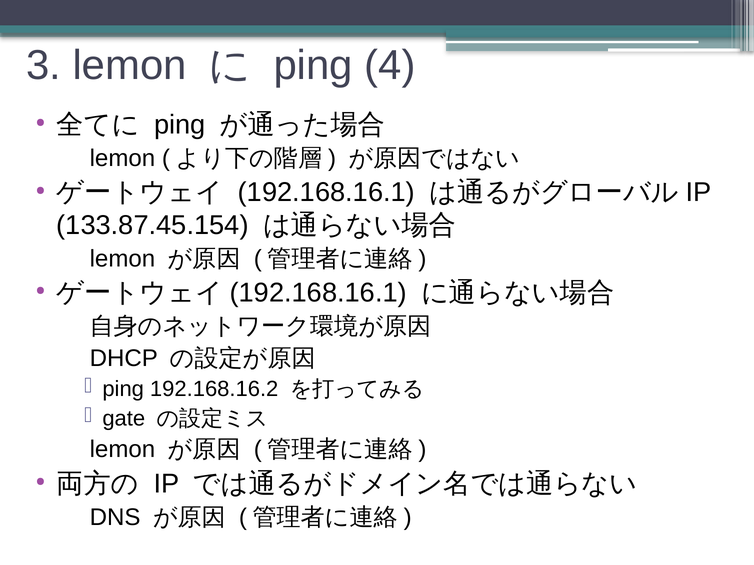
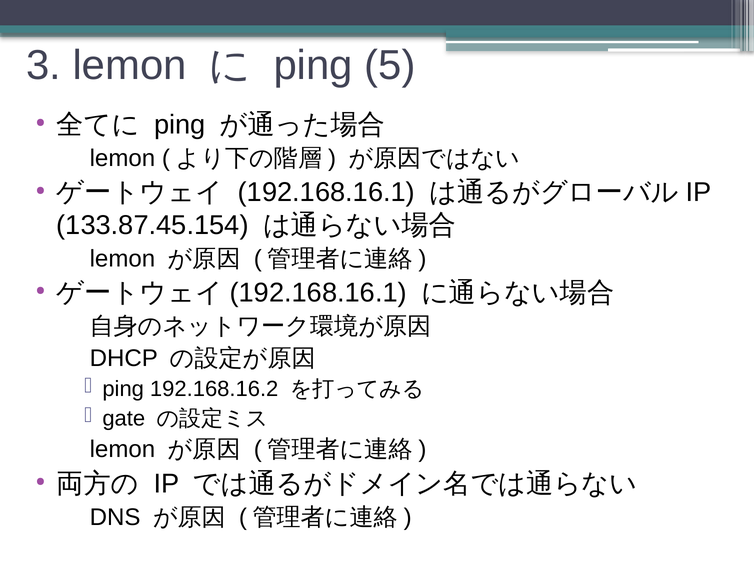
4: 4 -> 5
